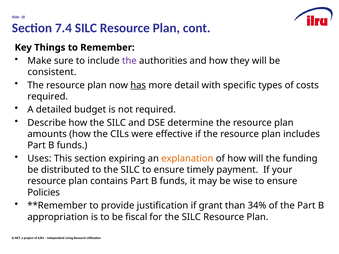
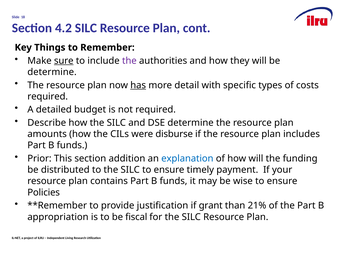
7.4: 7.4 -> 4.2
sure underline: none -> present
consistent at (52, 72): consistent -> determine
effective: effective -> disburse
Uses: Uses -> Prior
expiring: expiring -> addition
explanation colour: orange -> blue
34%: 34% -> 21%
